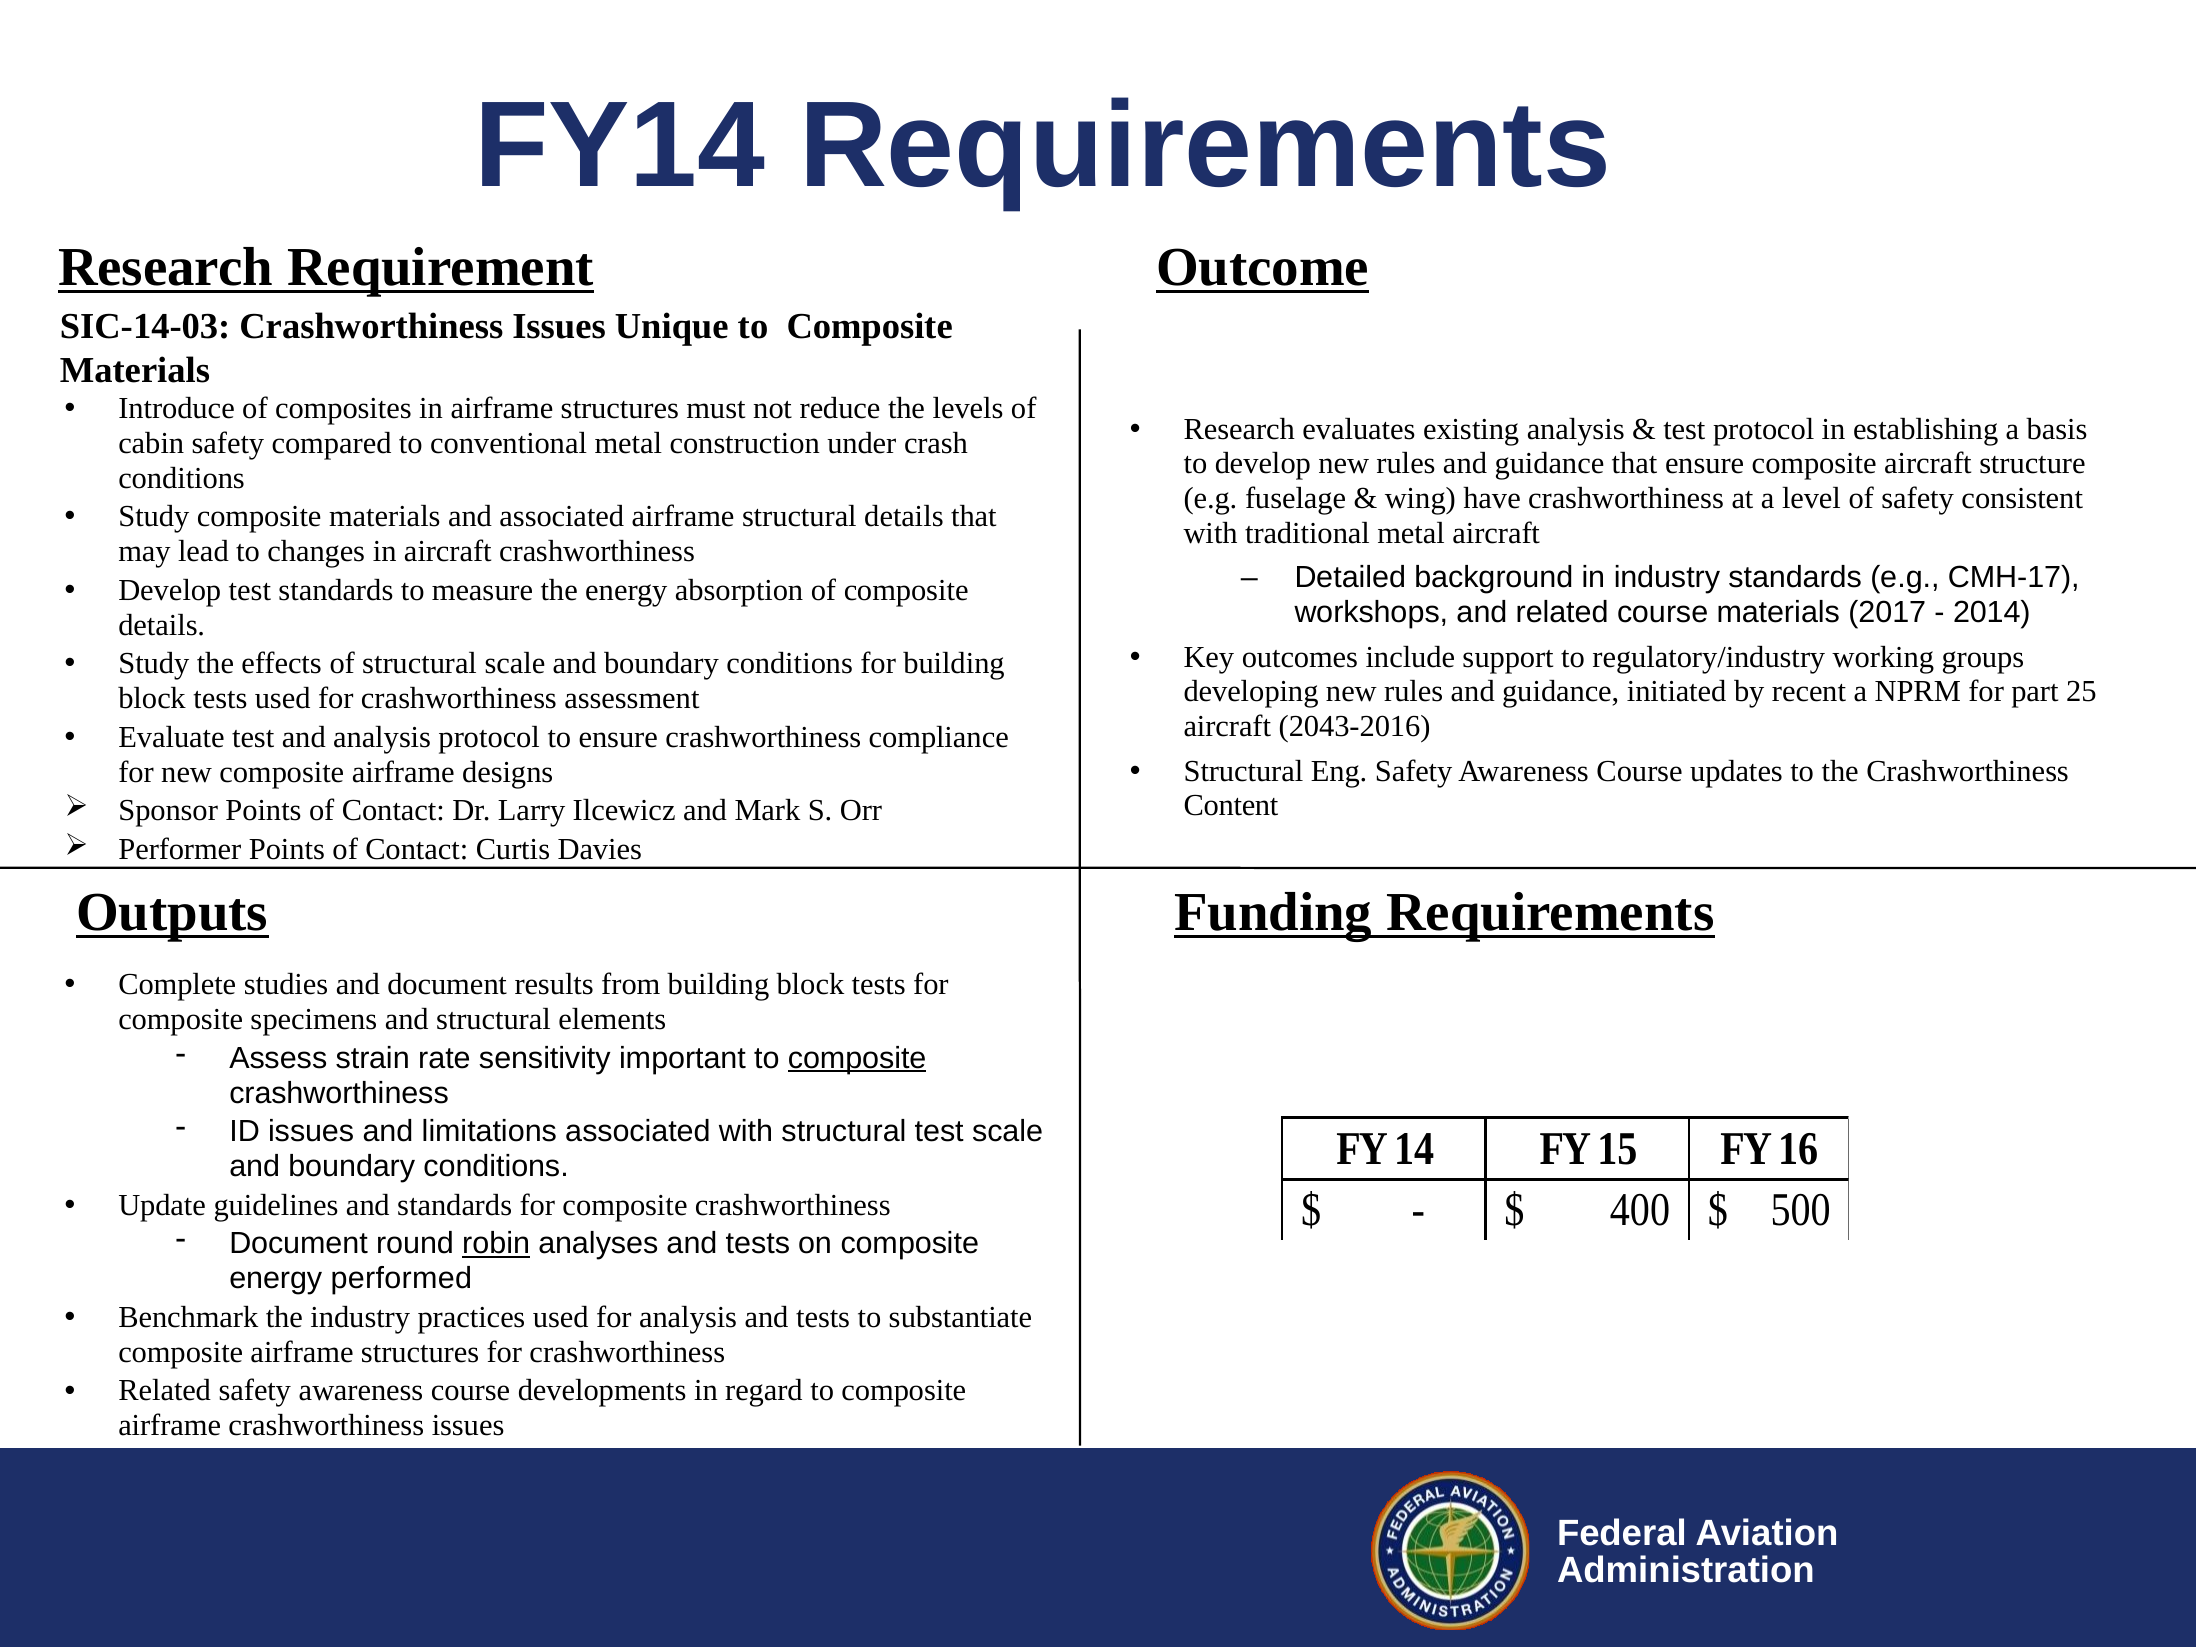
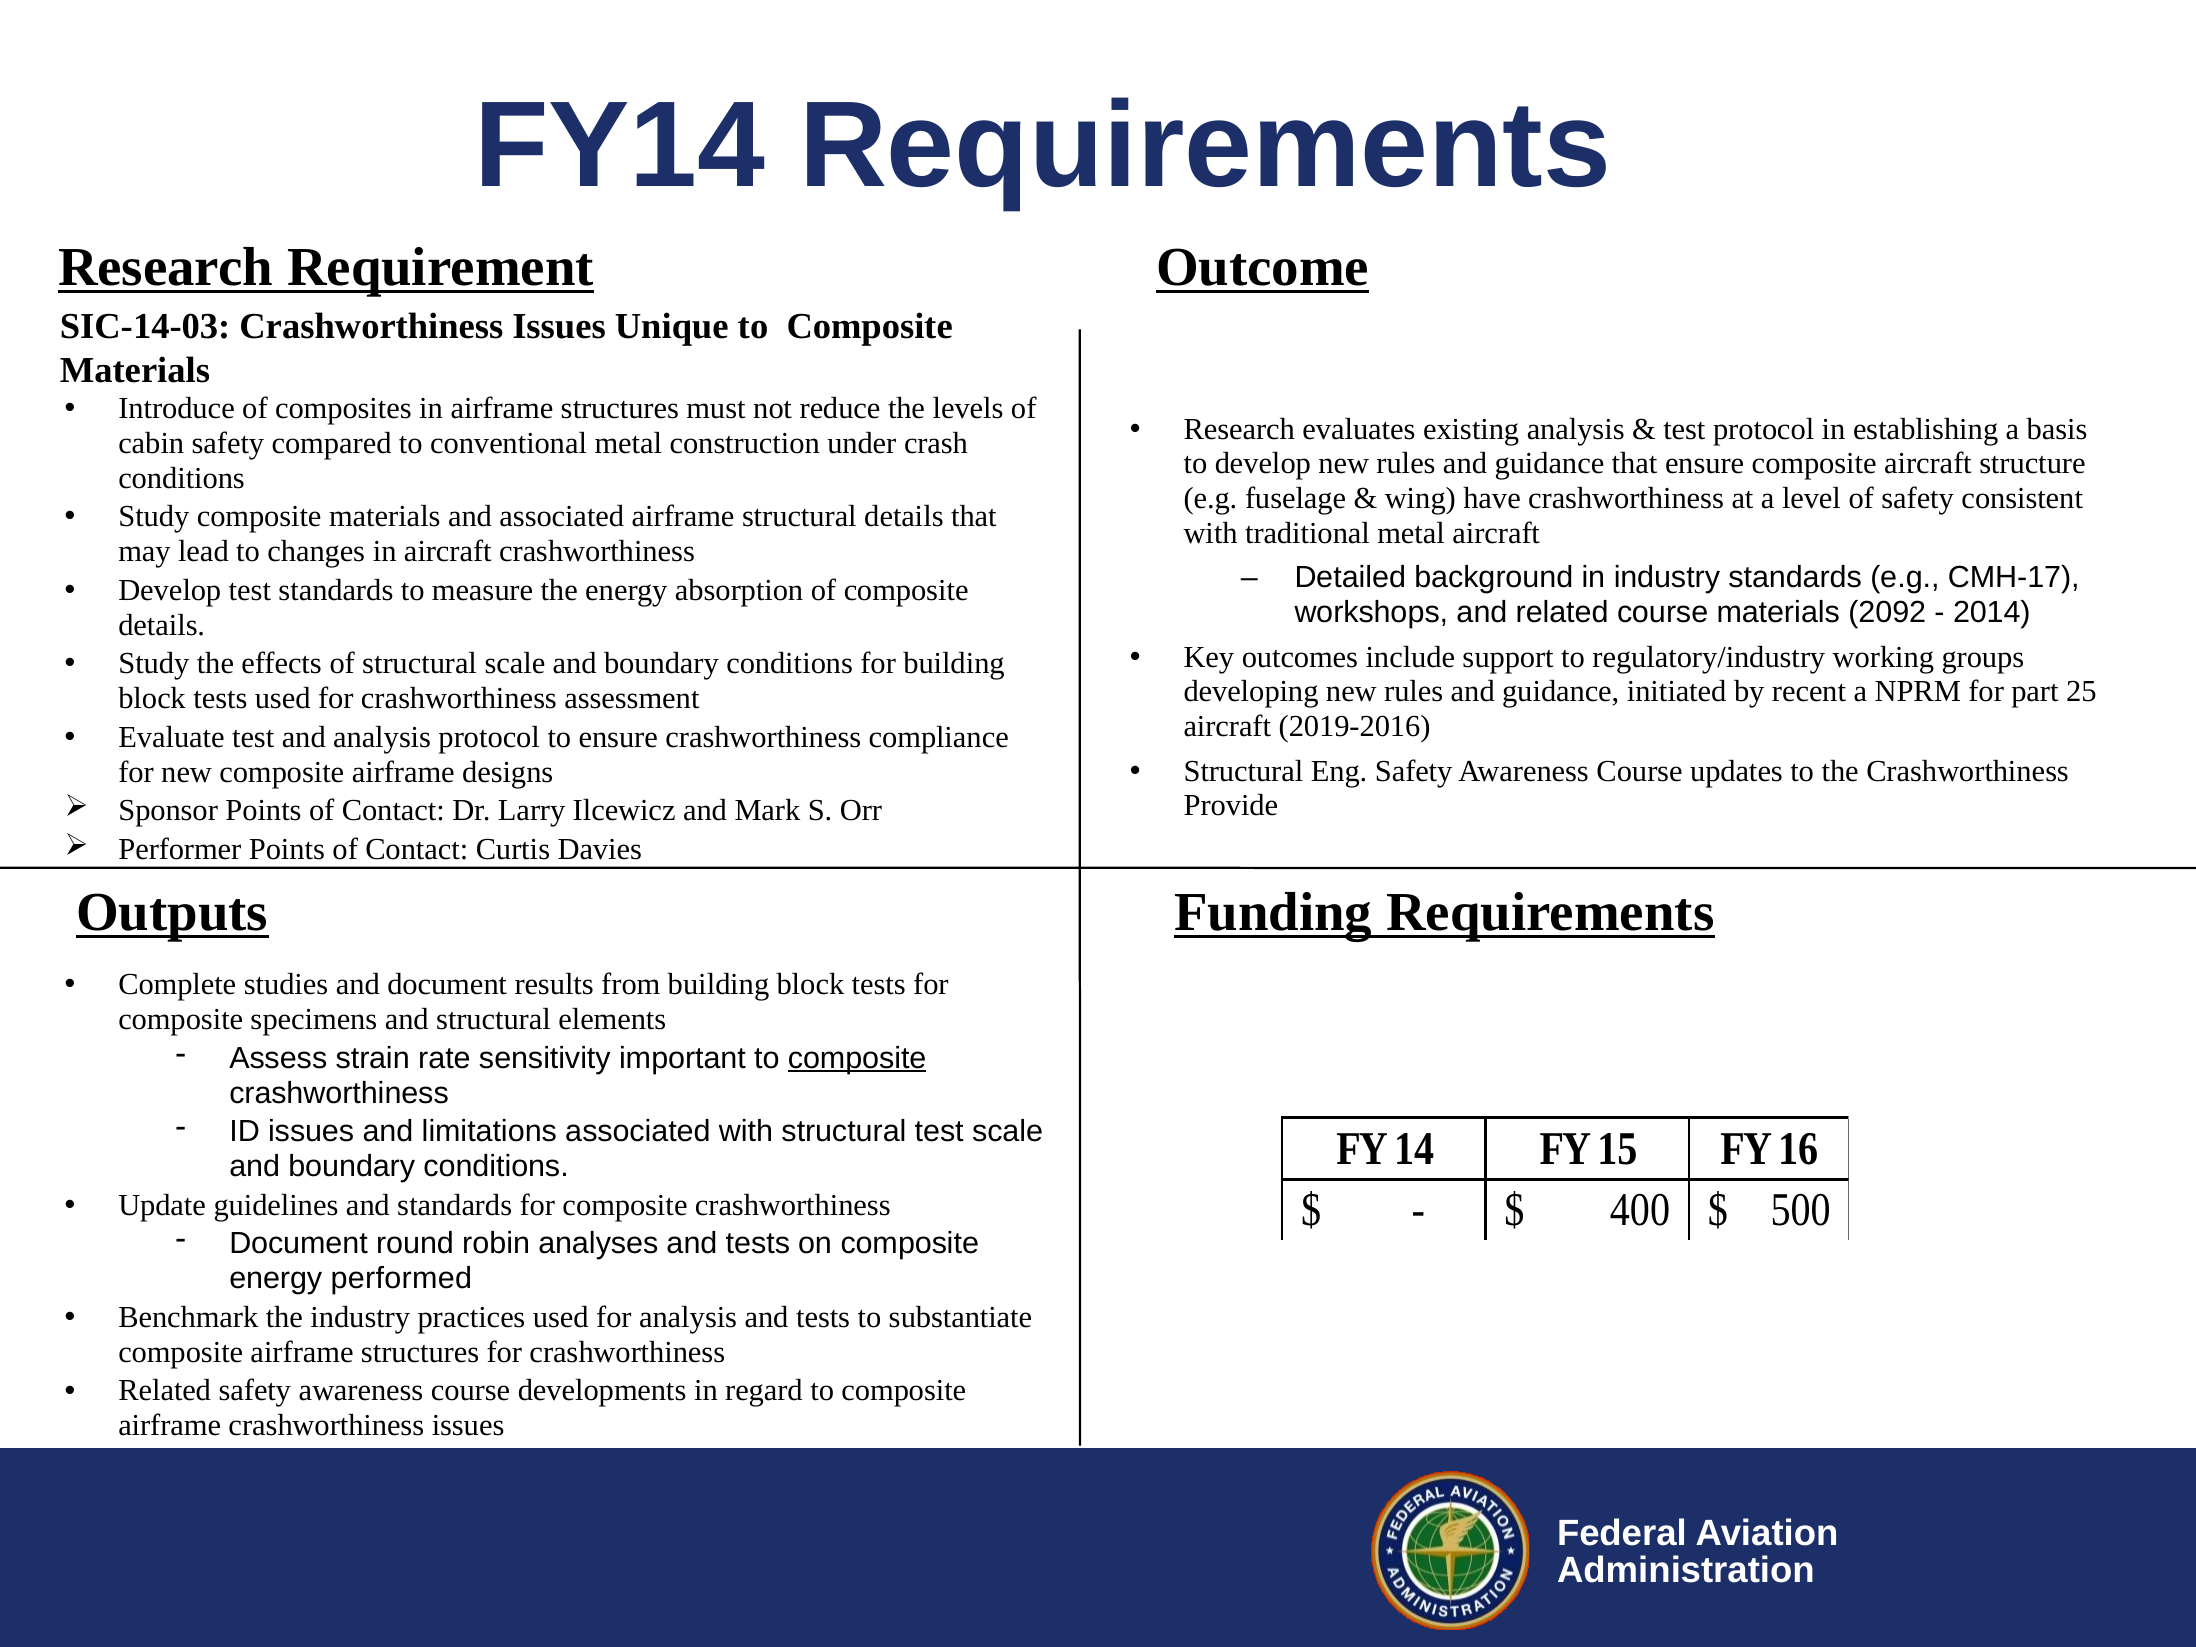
2017: 2017 -> 2092
2043-2016: 2043-2016 -> 2019-2016
Content: Content -> Provide
robin underline: present -> none
